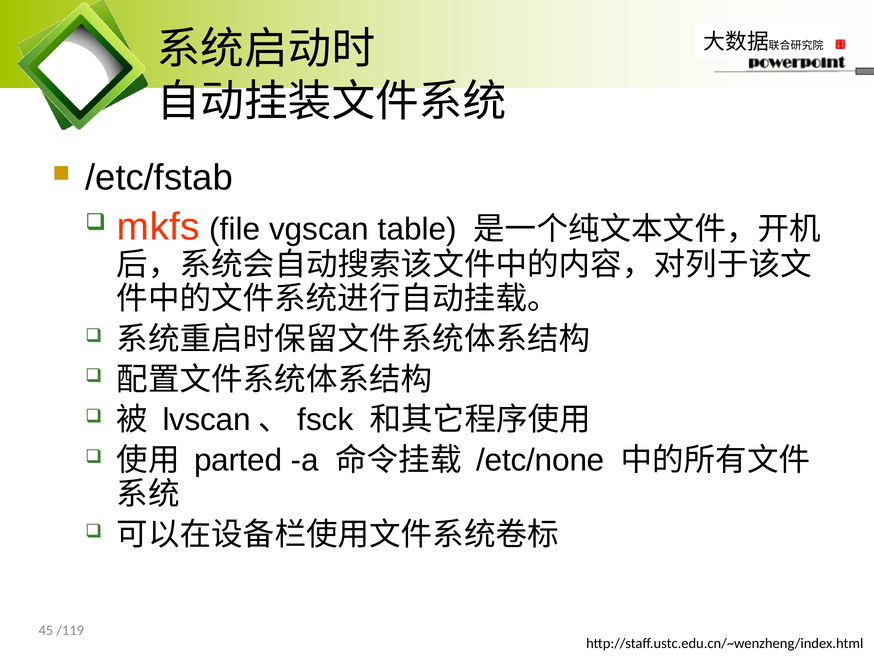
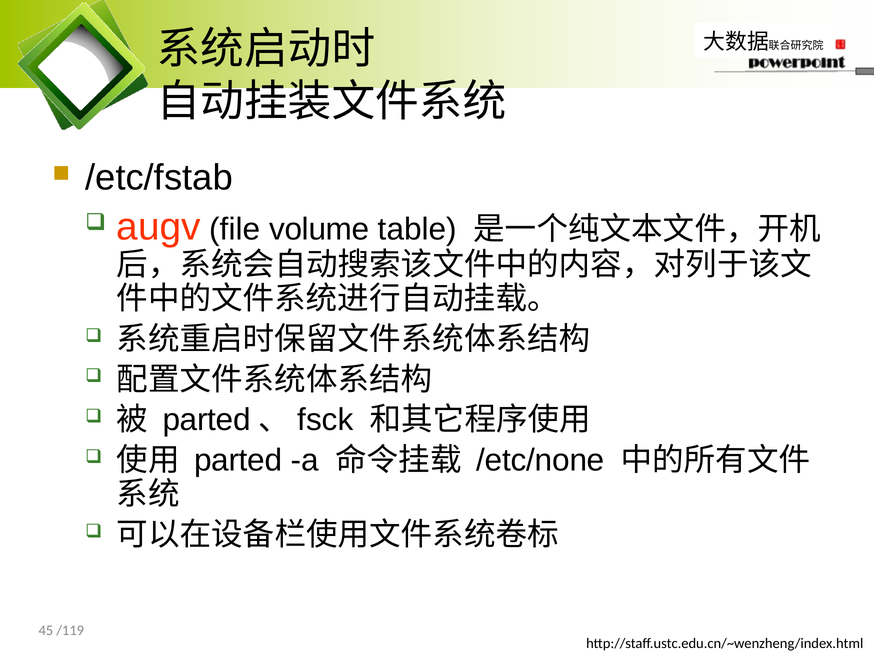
mkfs: mkfs -> augv
vgscan: vgscan -> volume
lvscan at (207, 420): lvscan -> parted
